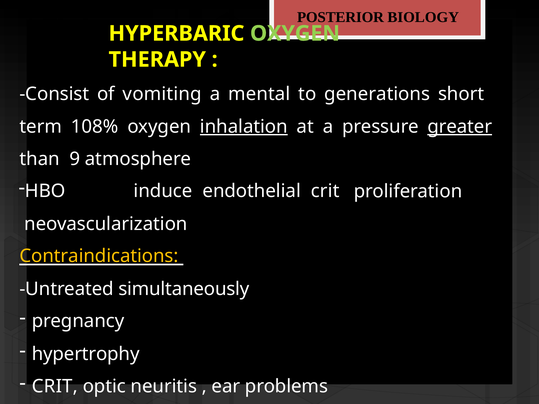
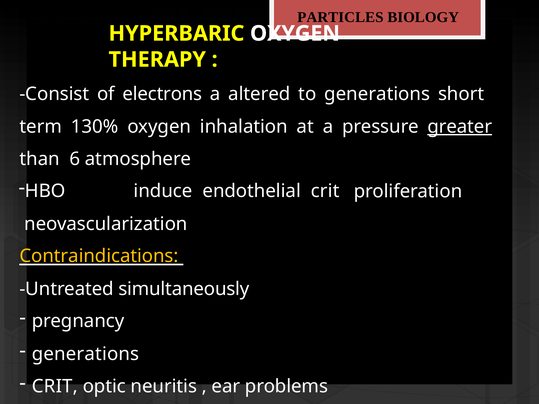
POSTERIOR: POSTERIOR -> PARTICLES
OXYGEN at (295, 34) colour: light green -> white
vomiting: vomiting -> electrons
mental: mental -> altered
108%: 108% -> 130%
inhalation underline: present -> none
9: 9 -> 6
hypertrophy at (86, 354): hypertrophy -> generations
